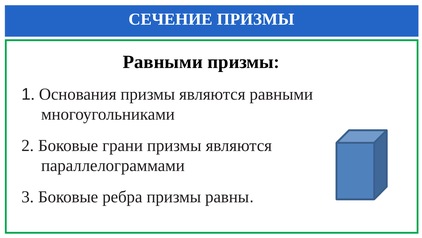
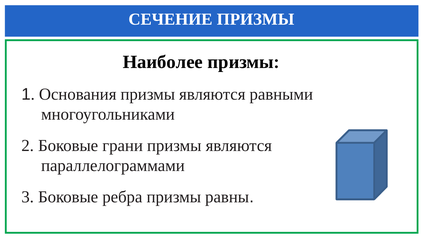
Равными at (163, 62): Равными -> Наиболее
